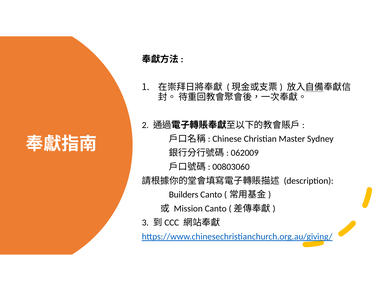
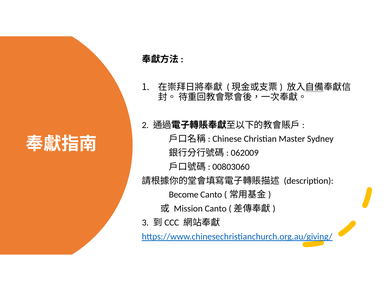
Builders: Builders -> Become
